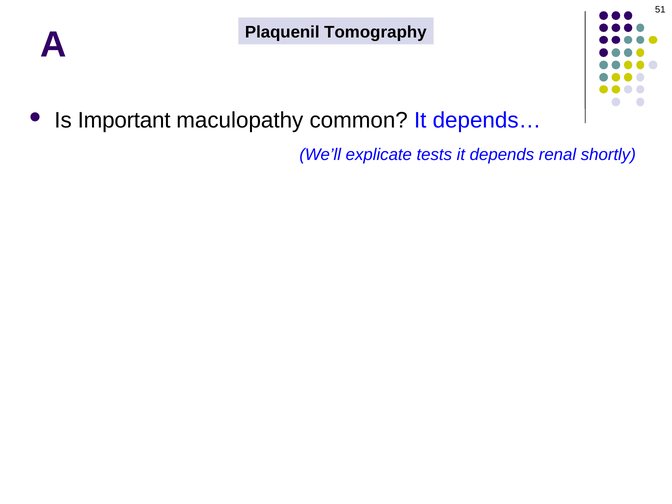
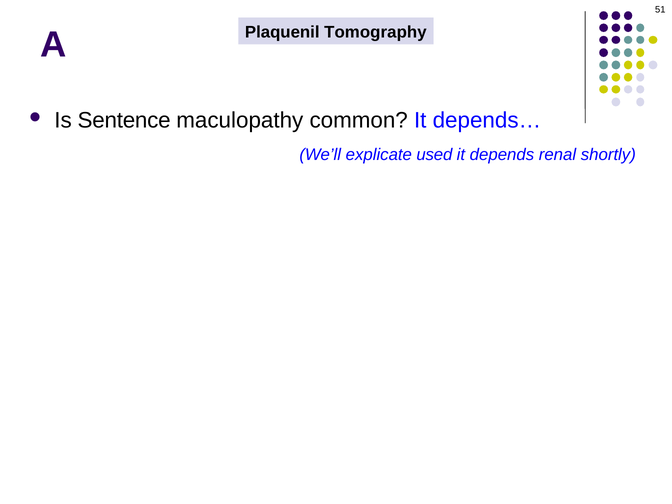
Important: Important -> Sentence
tests: tests -> used
